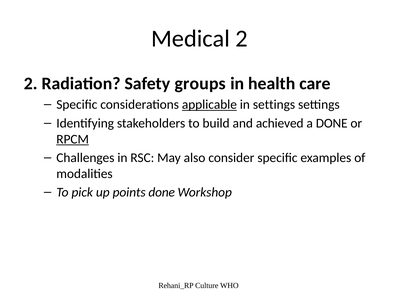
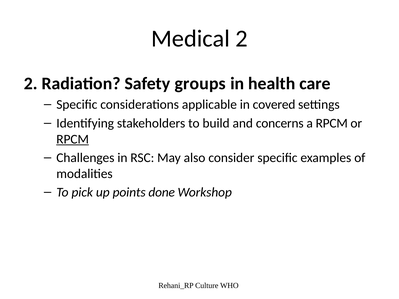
applicable underline: present -> none
in settings: settings -> covered
achieved: achieved -> concerns
a DONE: DONE -> RPCM
